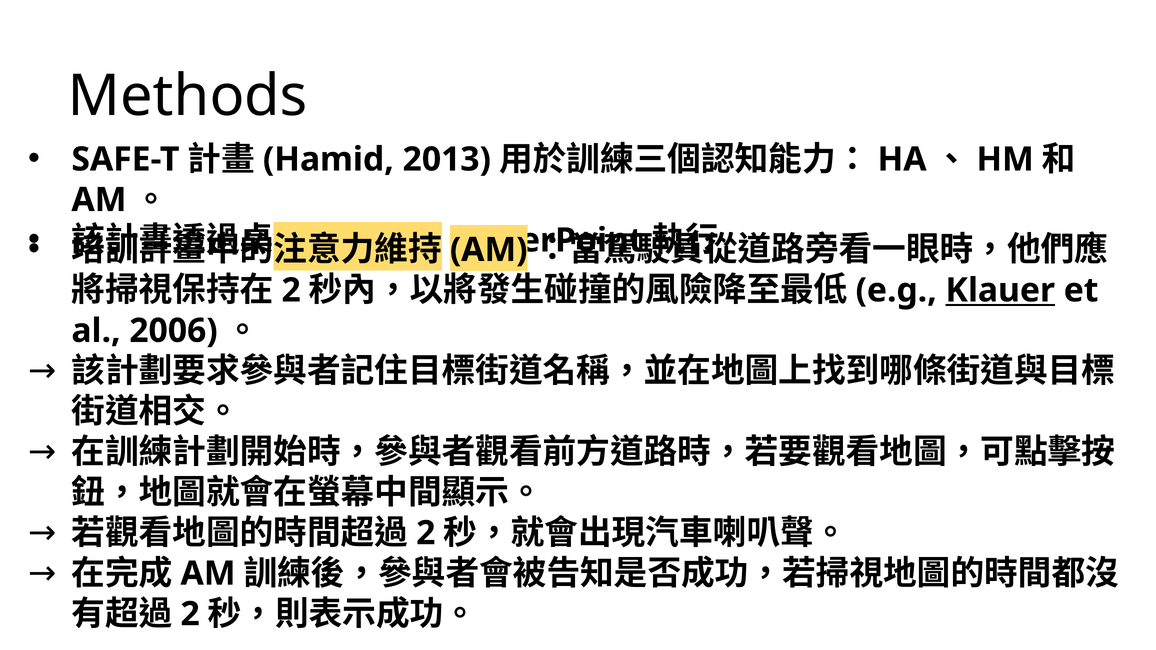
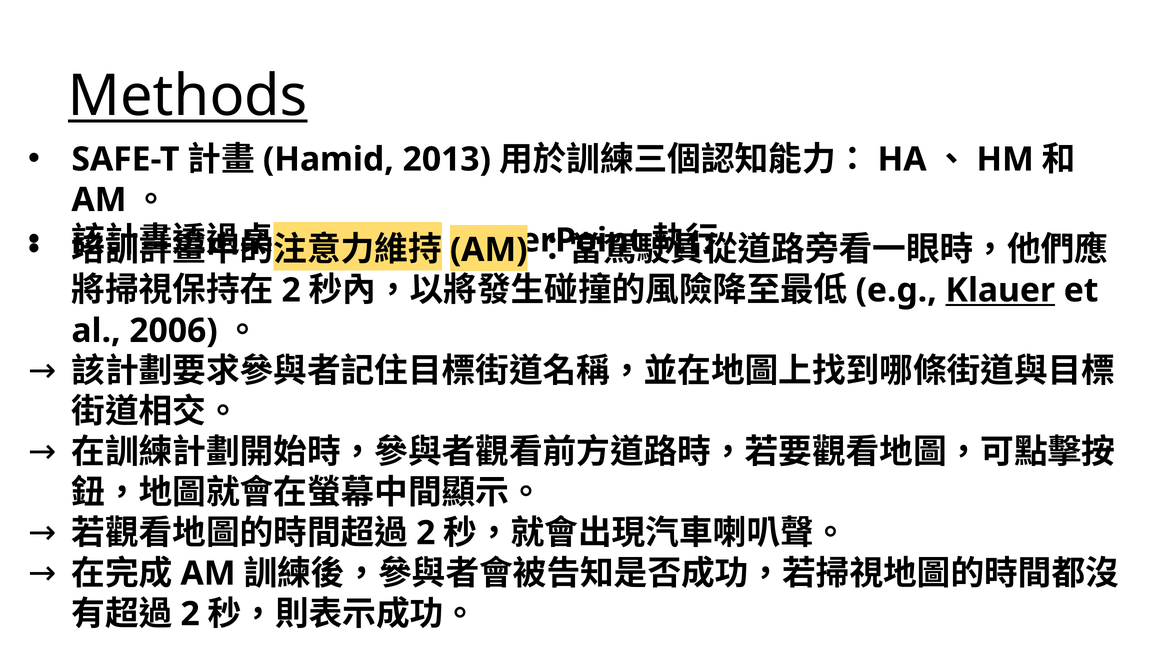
Methods underline: none -> present
